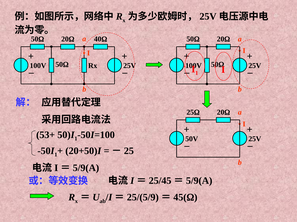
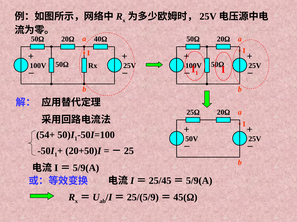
53+: 53+ -> 54+
